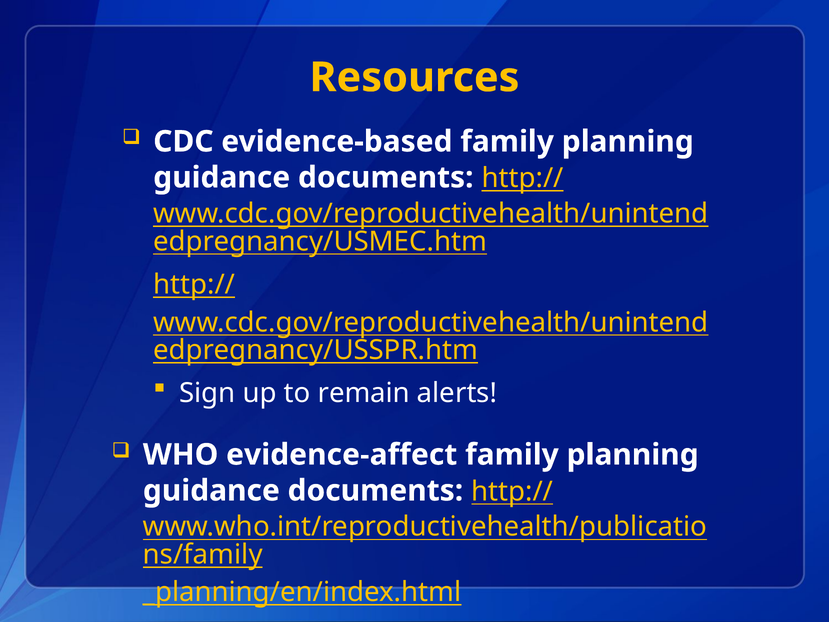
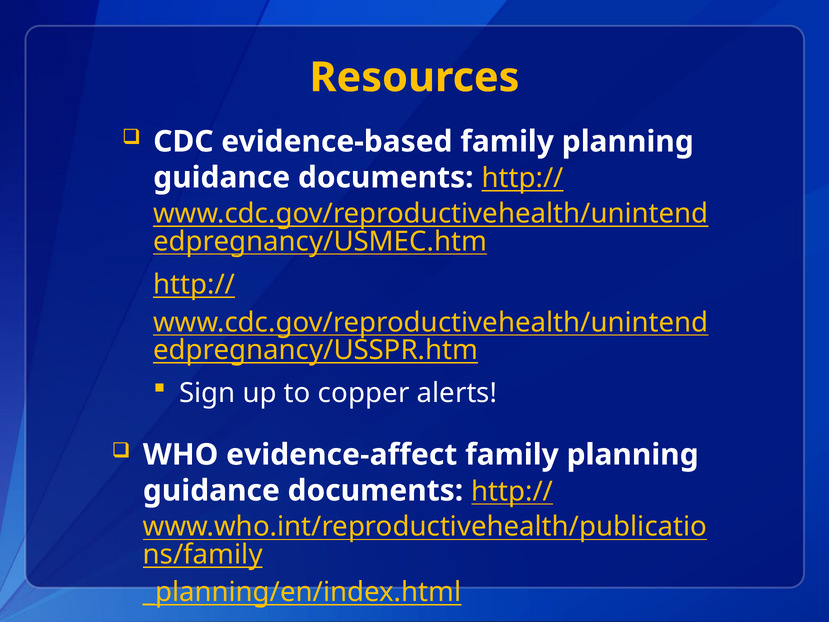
remain: remain -> copper
